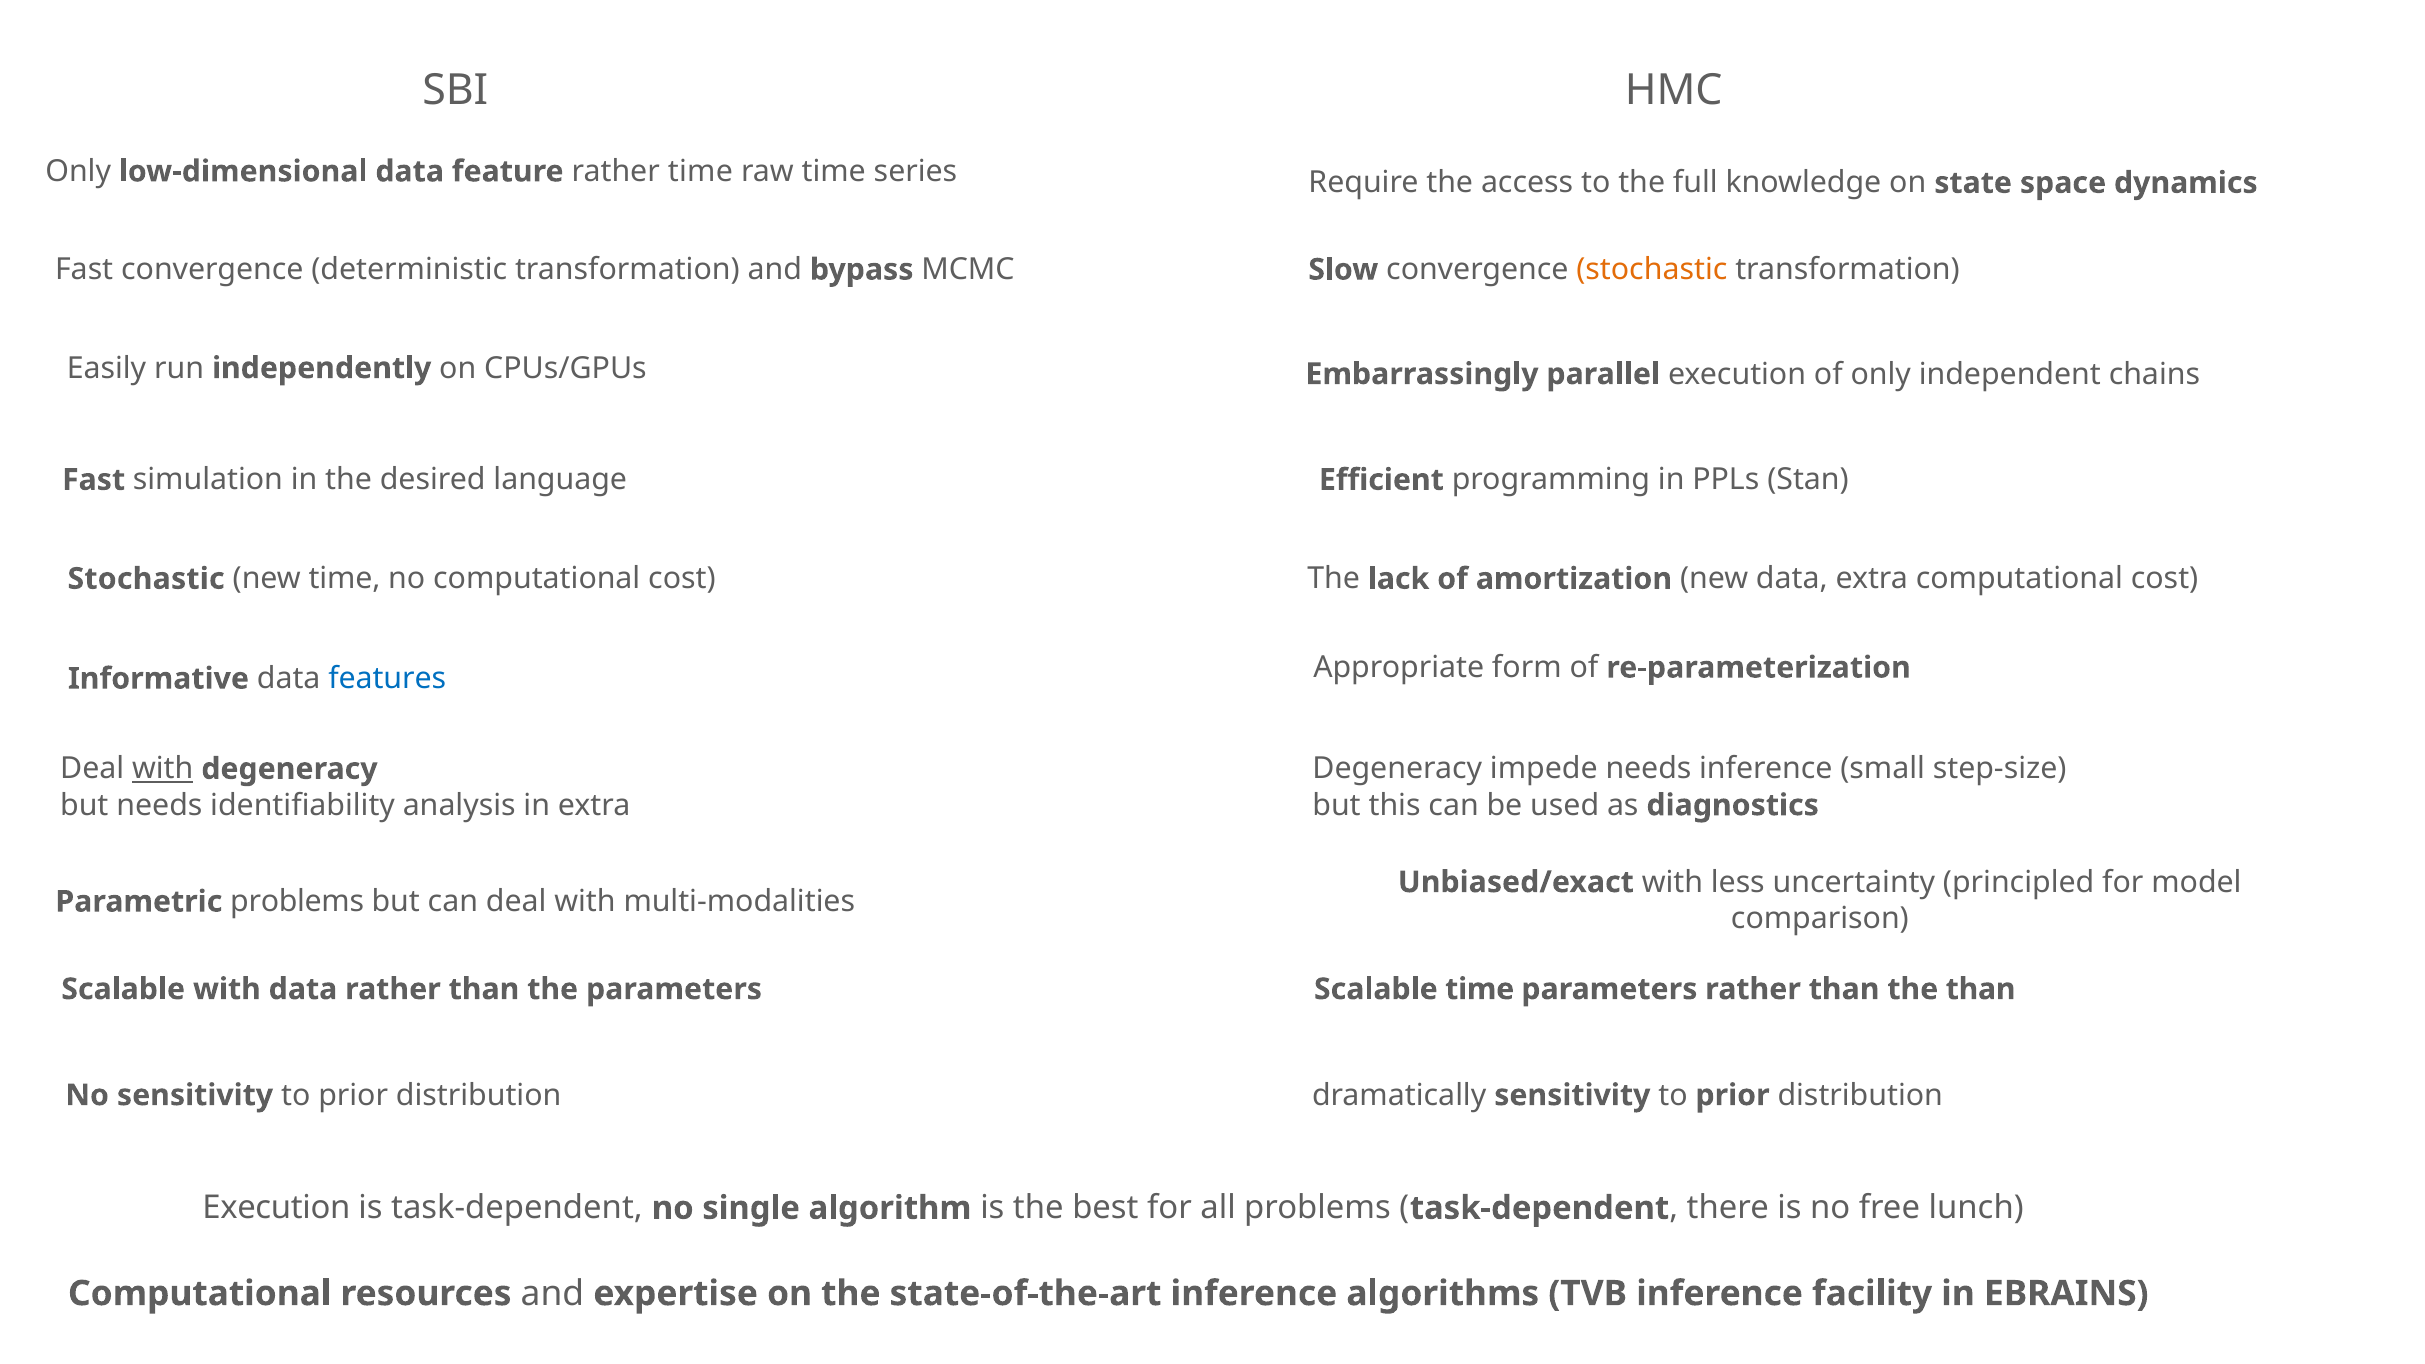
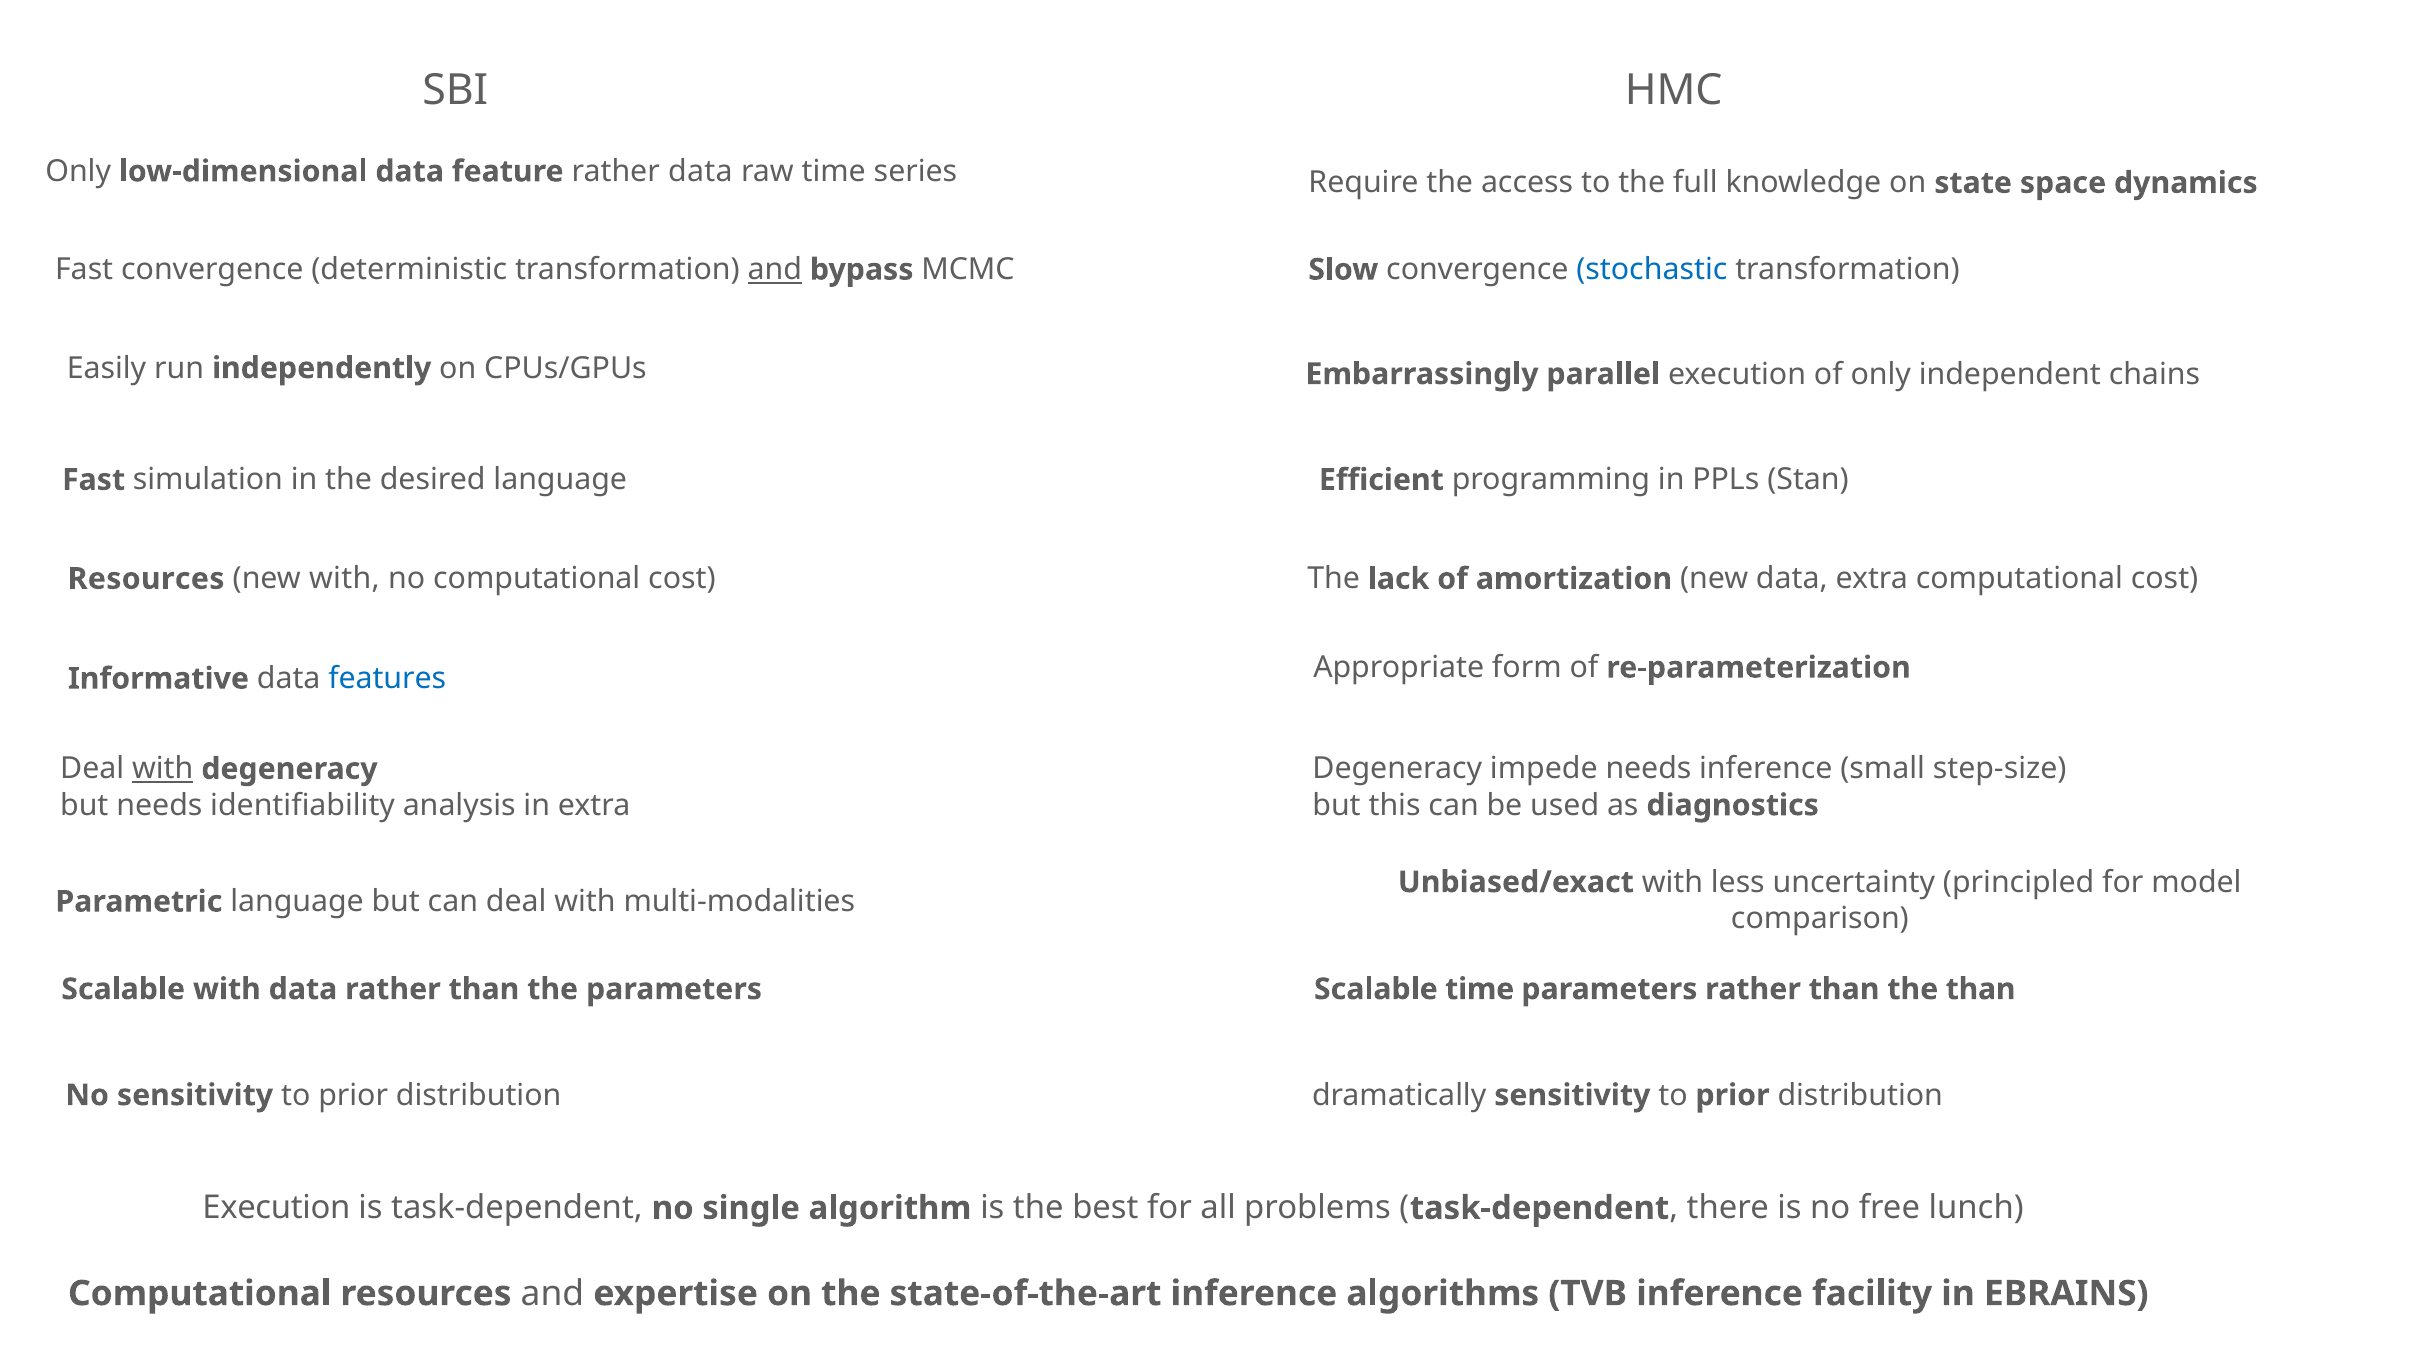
rather time: time -> data
and at (775, 270) underline: none -> present
stochastic at (1652, 270) colour: orange -> blue
Stochastic at (146, 579): Stochastic -> Resources
new time: time -> with
Parametric problems: problems -> language
